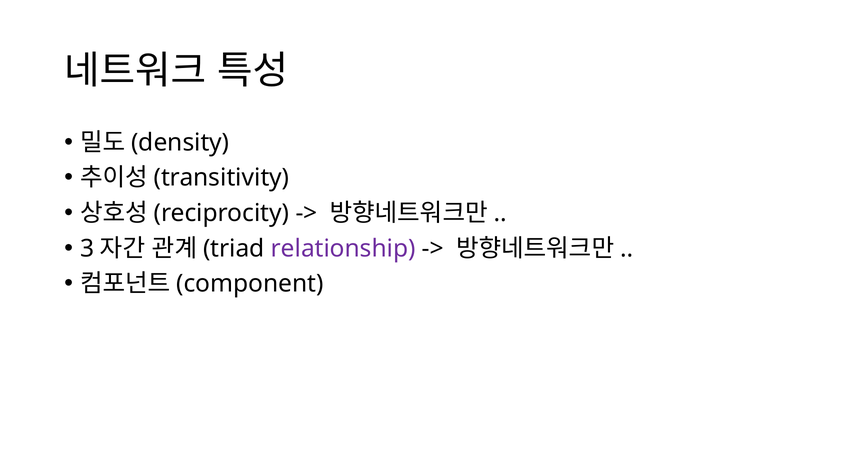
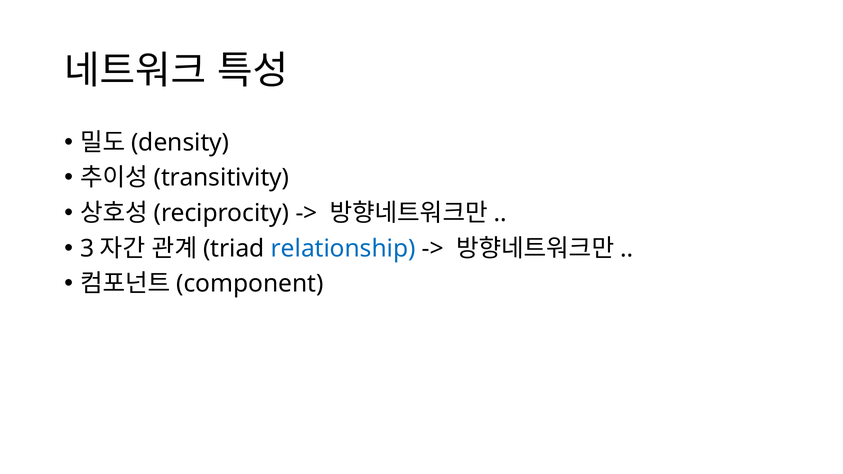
relationship colour: purple -> blue
